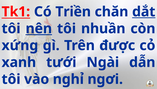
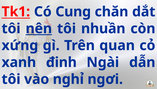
Triền: Triền -> Cung
dắt underline: present -> none
được: được -> quan
tưới: tưới -> đinh
